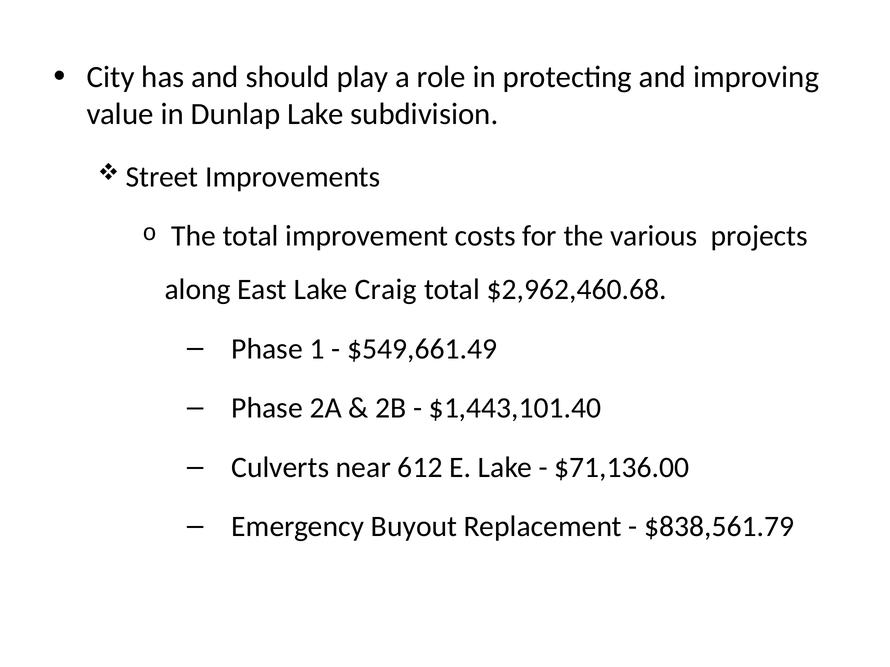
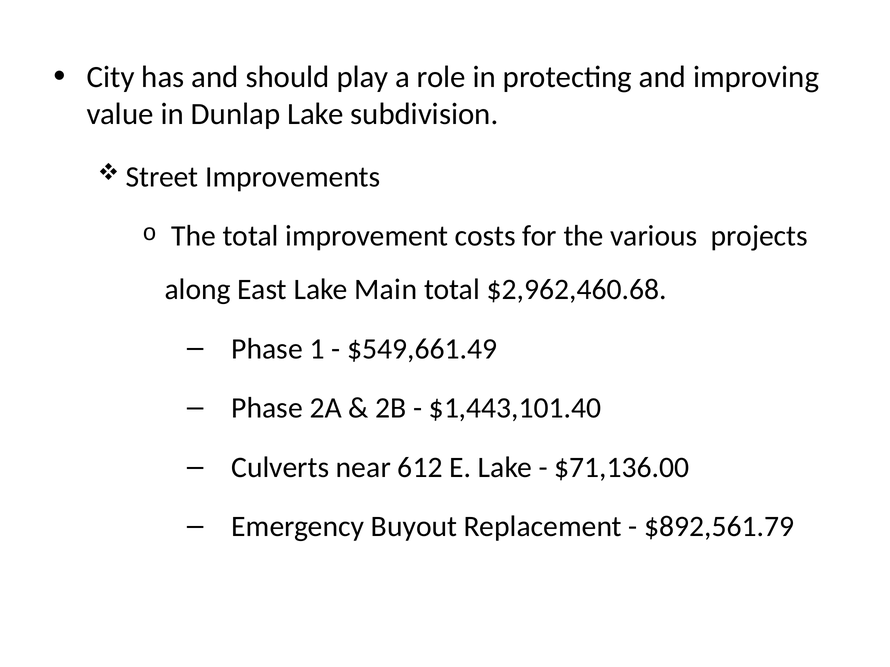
Craig: Craig -> Main
$838,561.79: $838,561.79 -> $892,561.79
